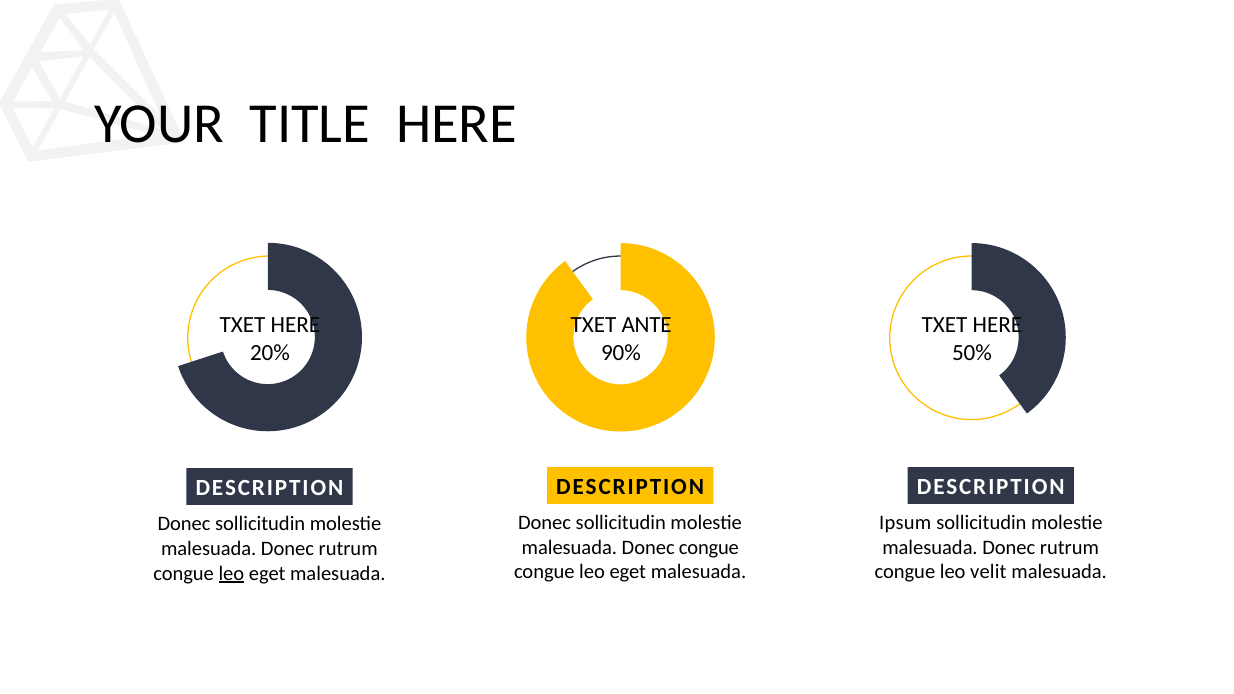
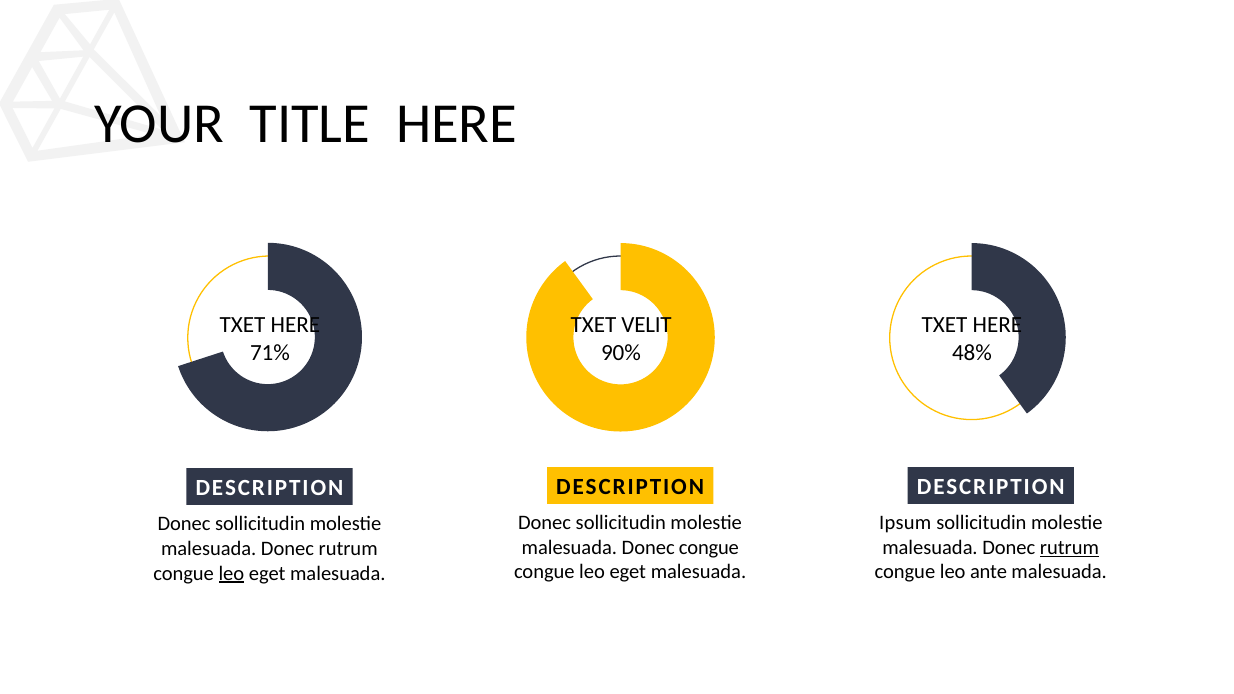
ANTE: ANTE -> VELIT
20%: 20% -> 71%
50%: 50% -> 48%
rutrum at (1069, 548) underline: none -> present
velit: velit -> ante
